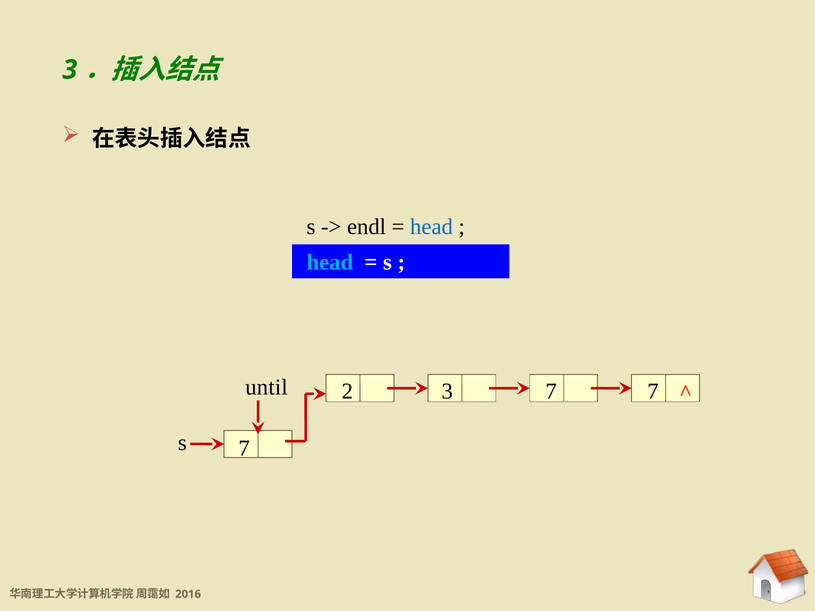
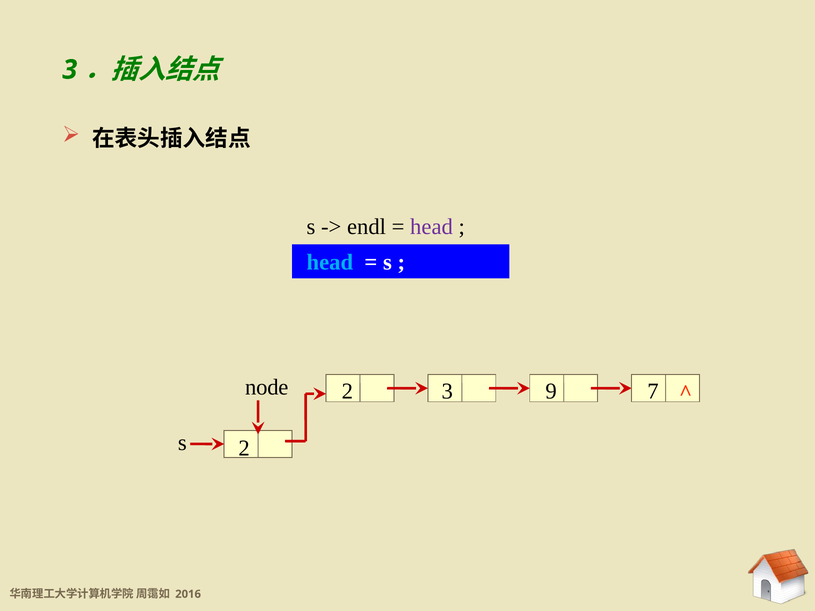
head at (431, 227) colour: blue -> purple
until: until -> node
3 7: 7 -> 9
s 7: 7 -> 2
